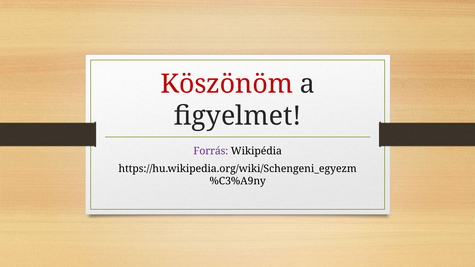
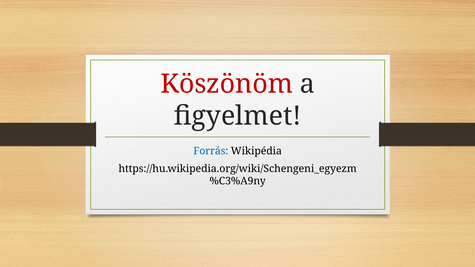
Forrás colour: purple -> blue
